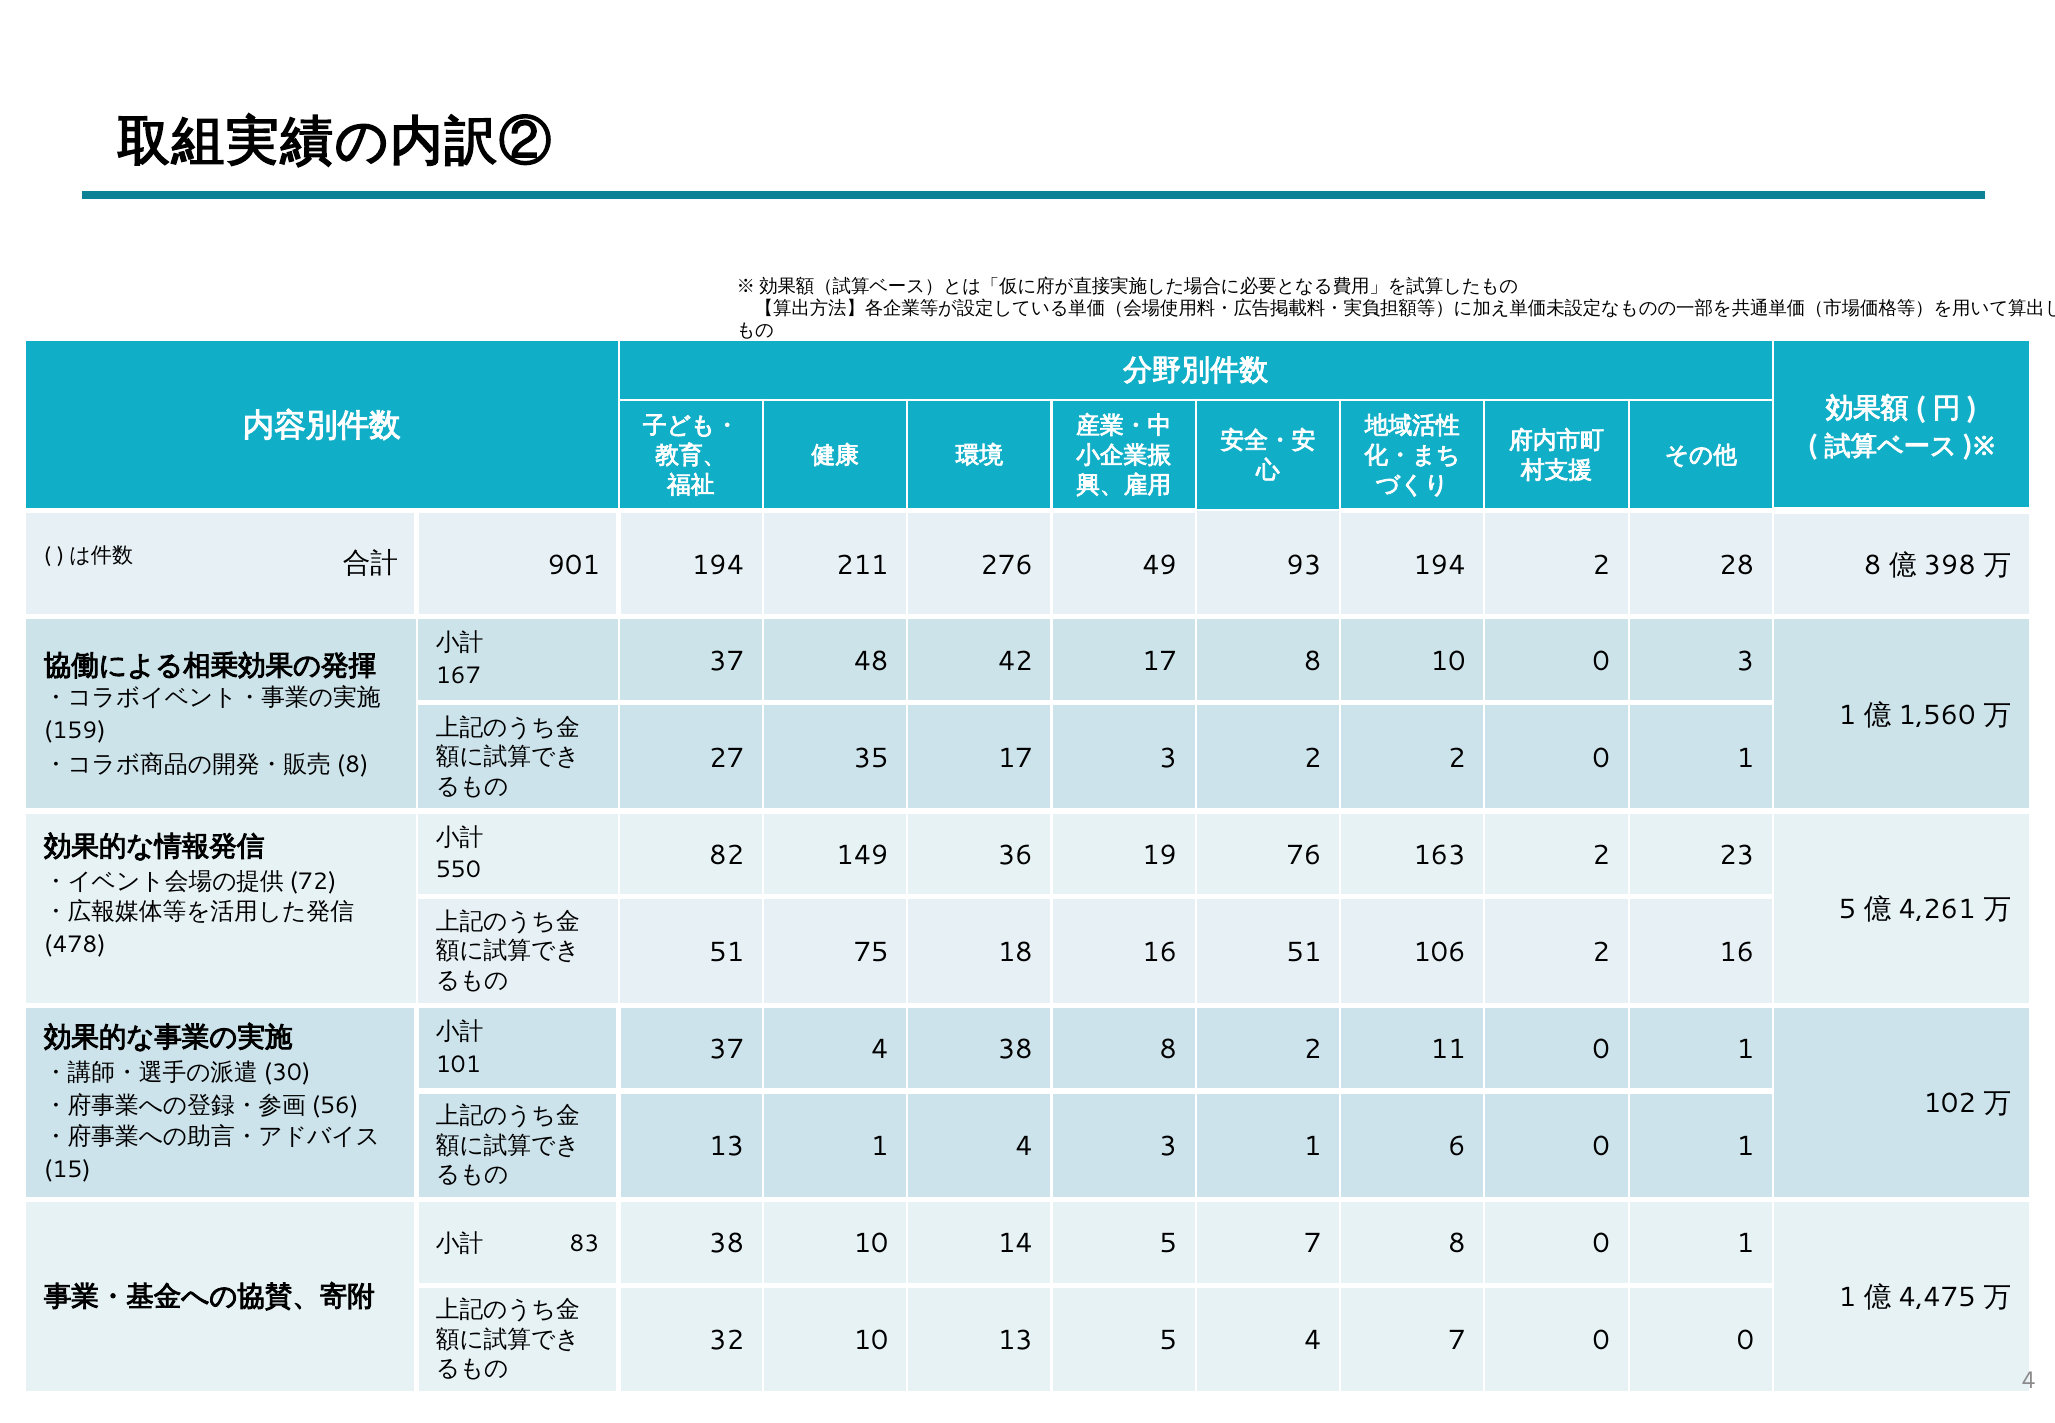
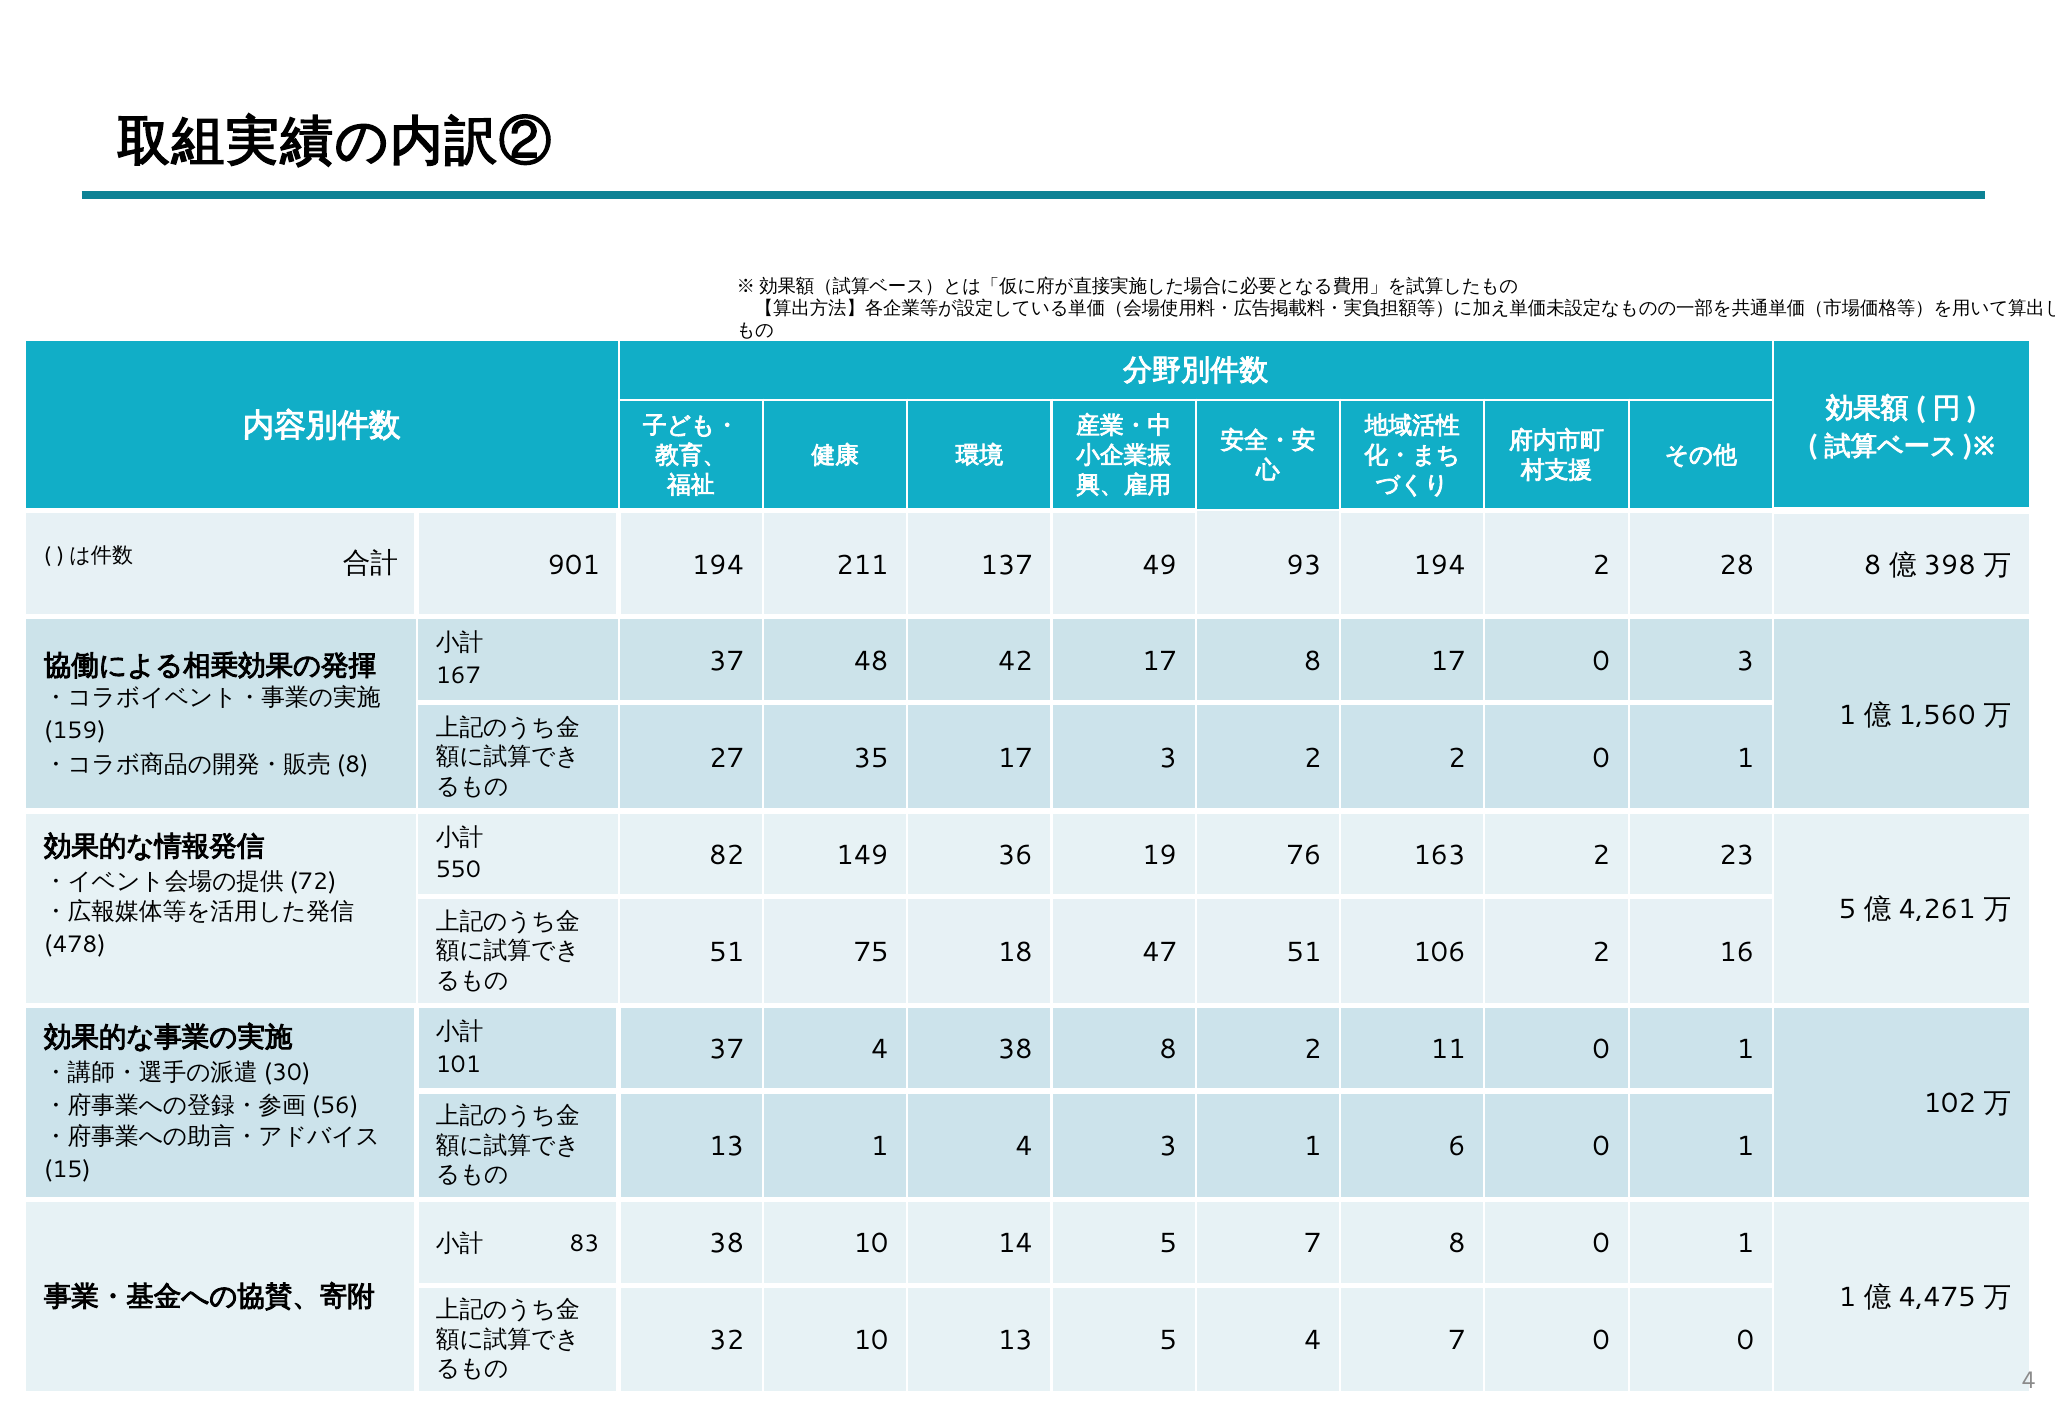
276: 276 -> 137
8 10: 10 -> 17
18 16: 16 -> 47
